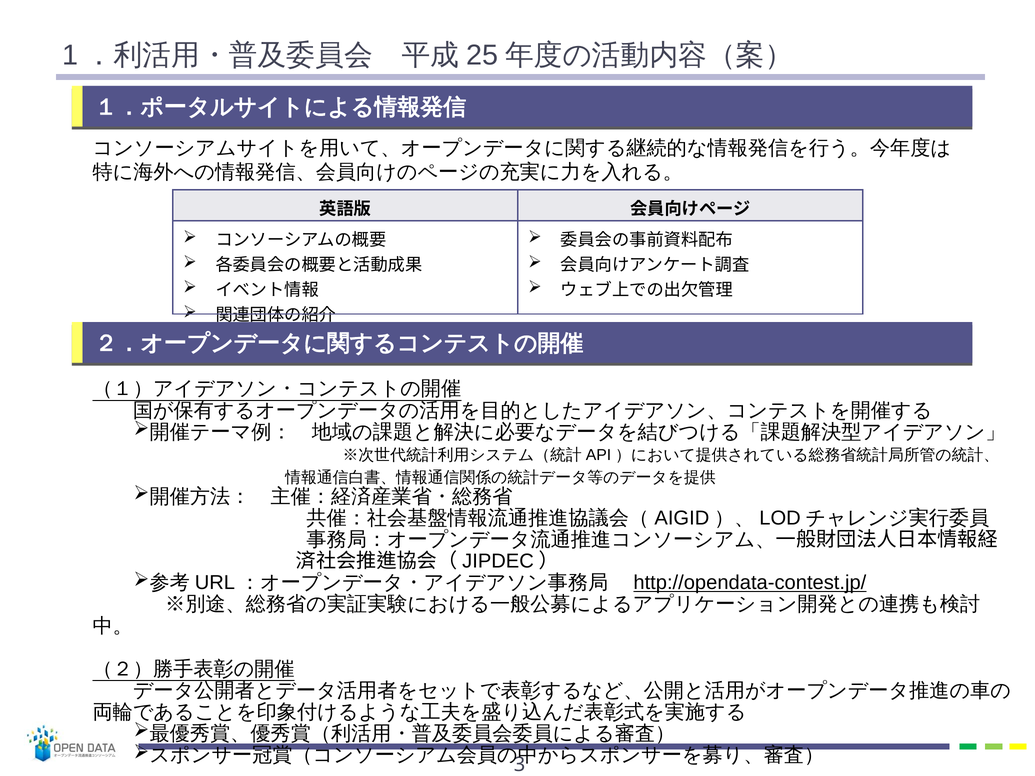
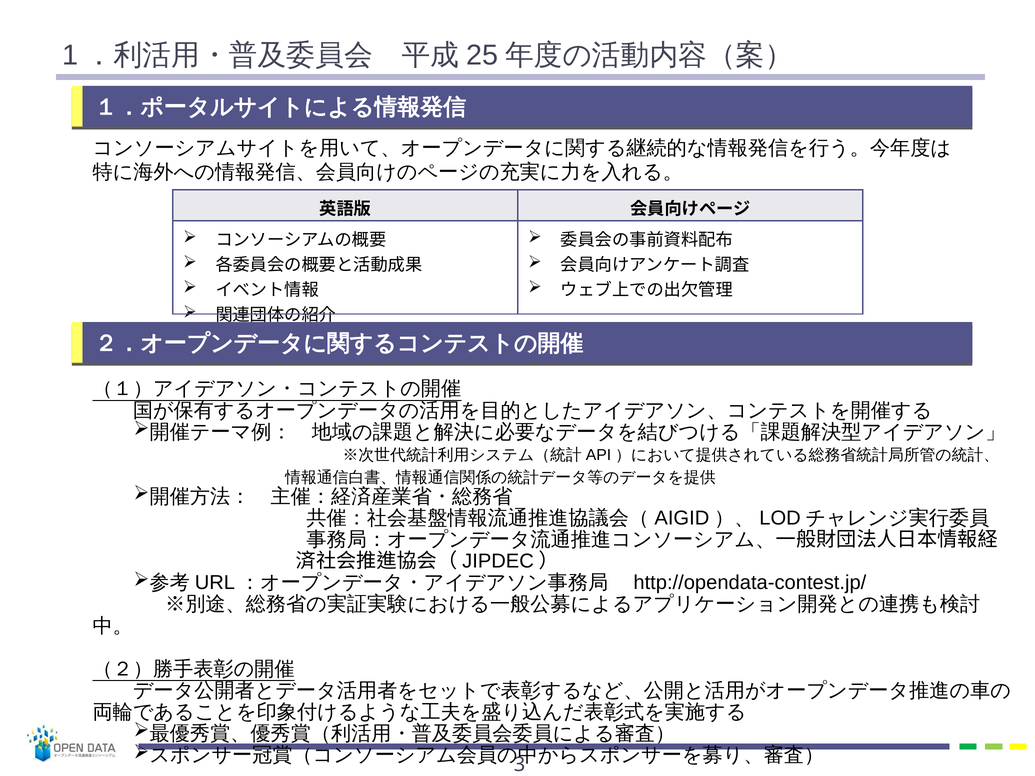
http://opendata-contest.jp/ underline: present -> none
